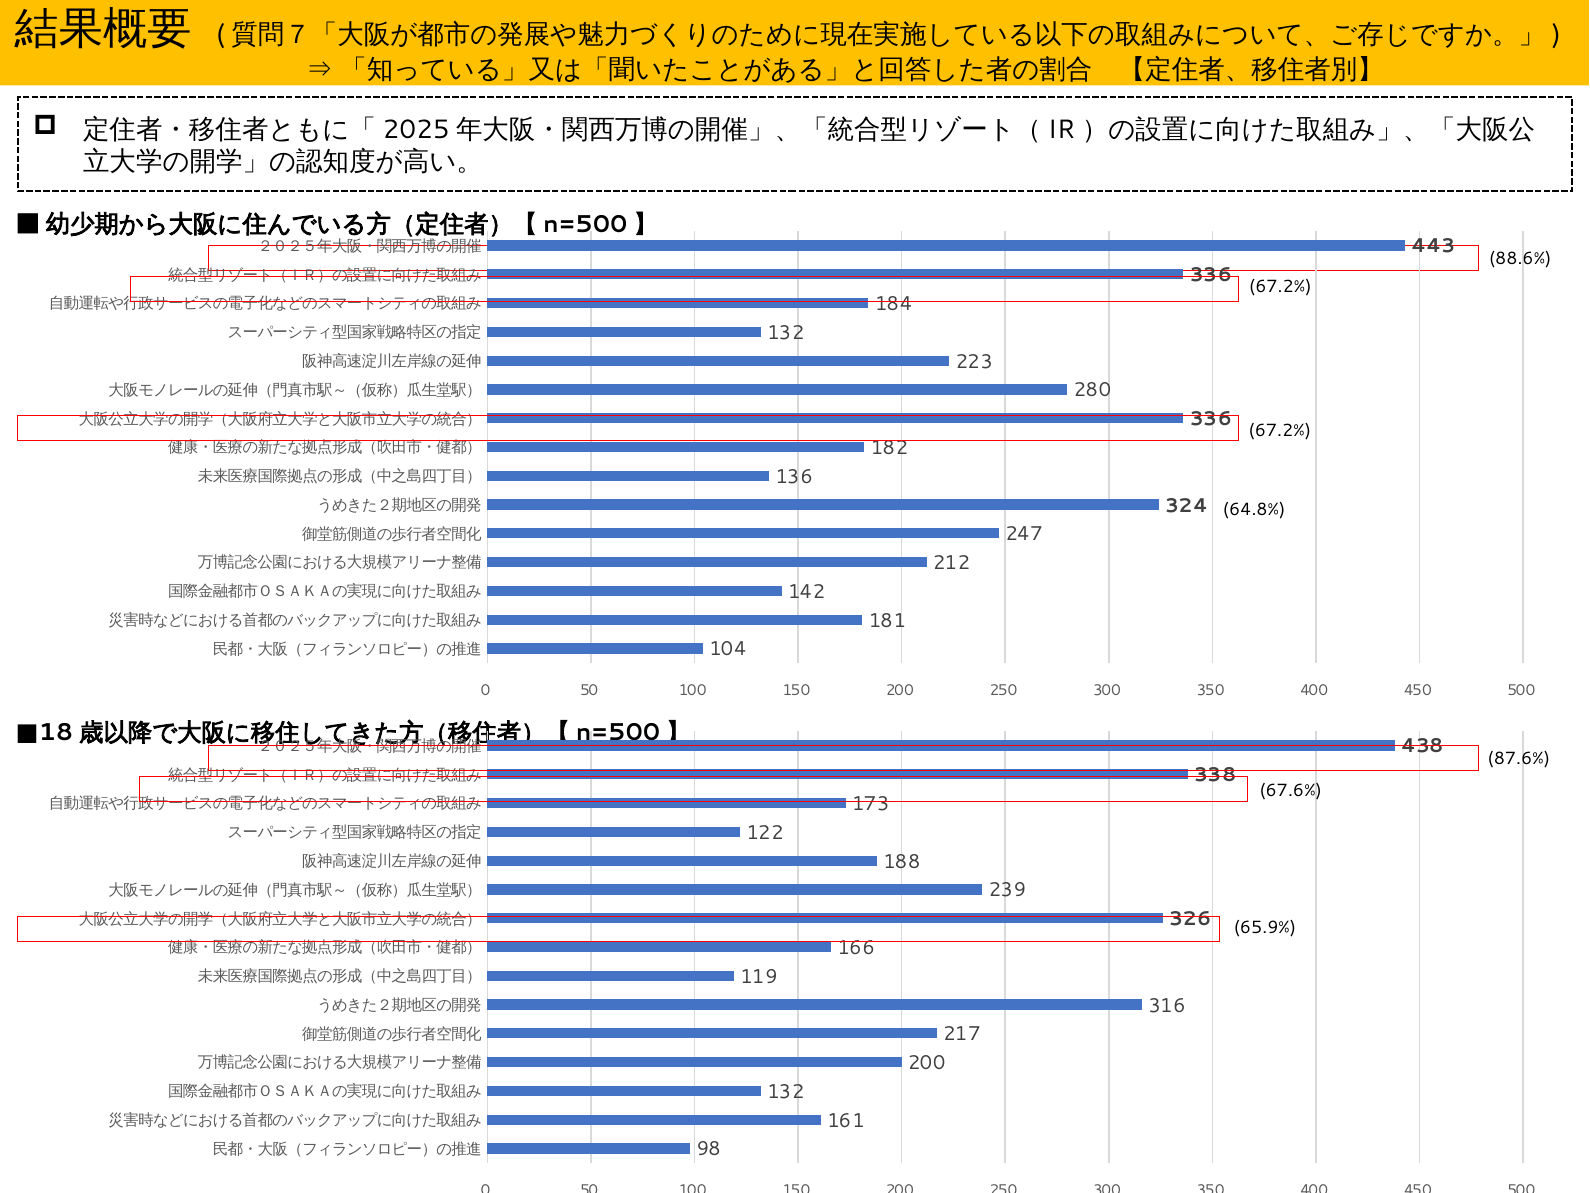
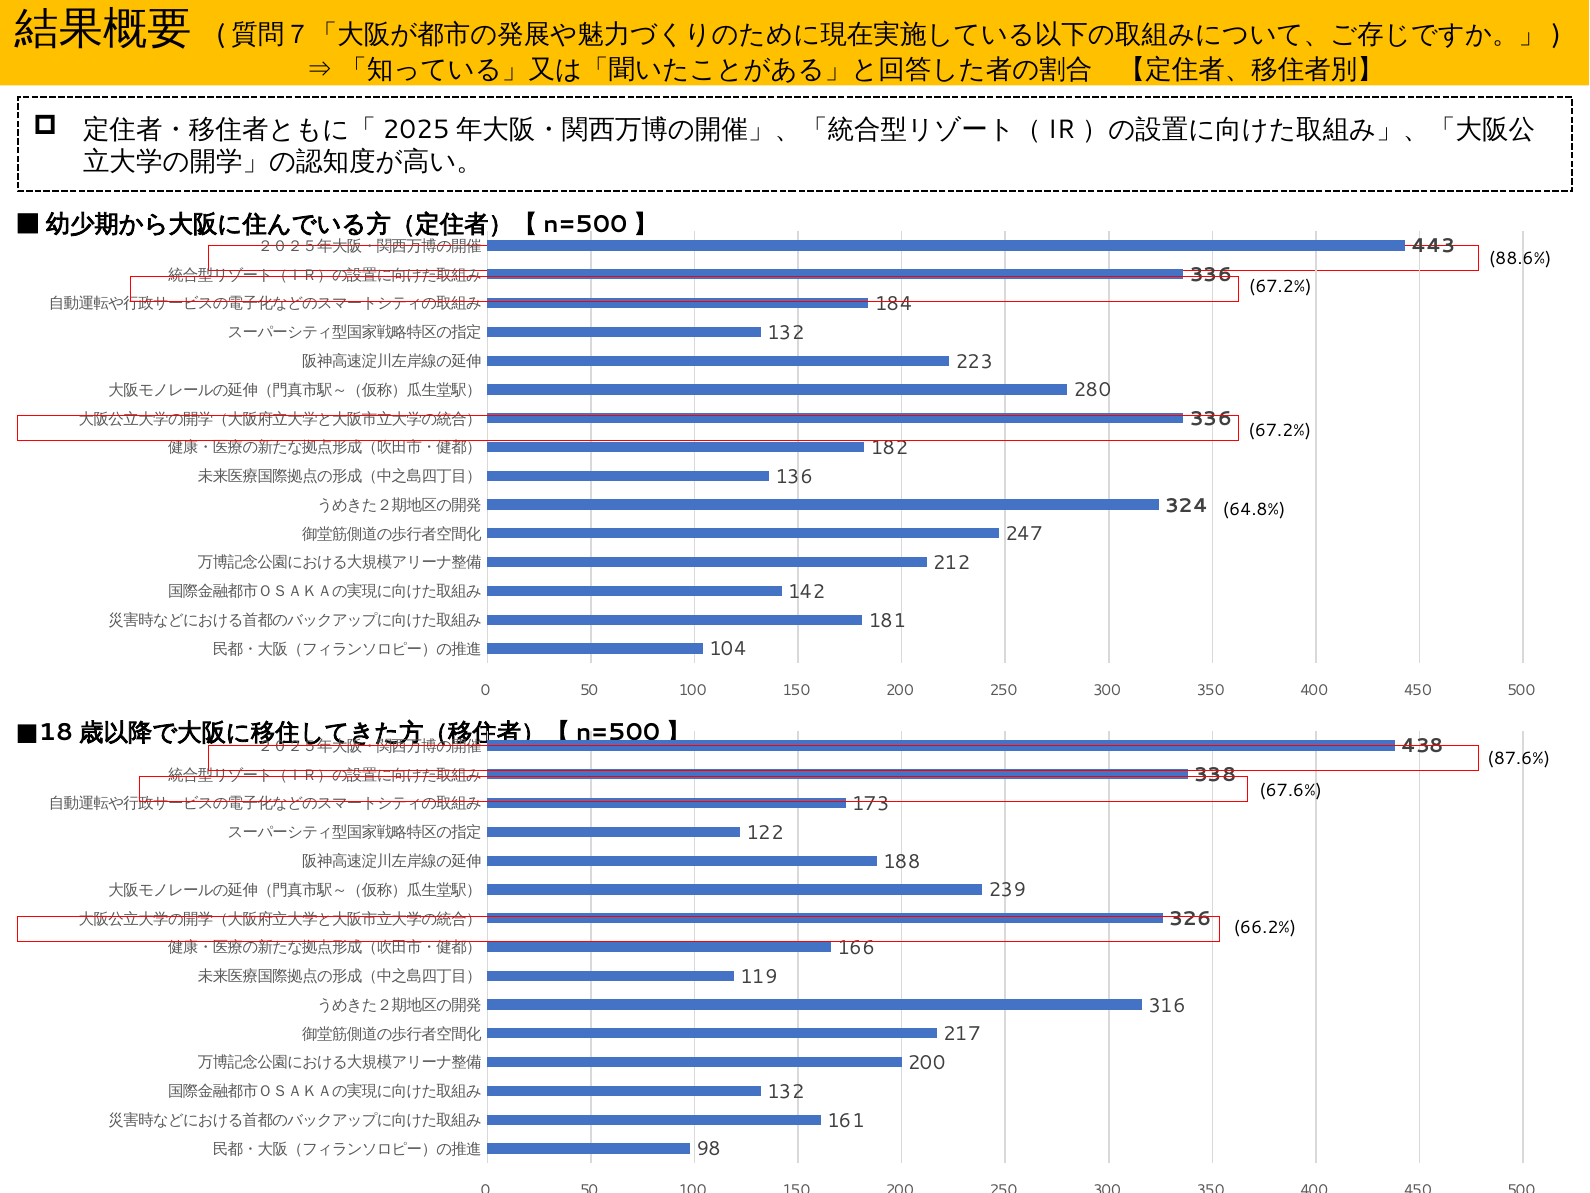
65.9%: 65.9% -> 66.2%
